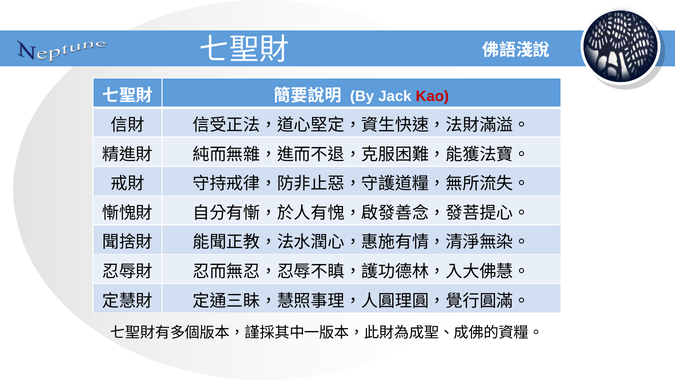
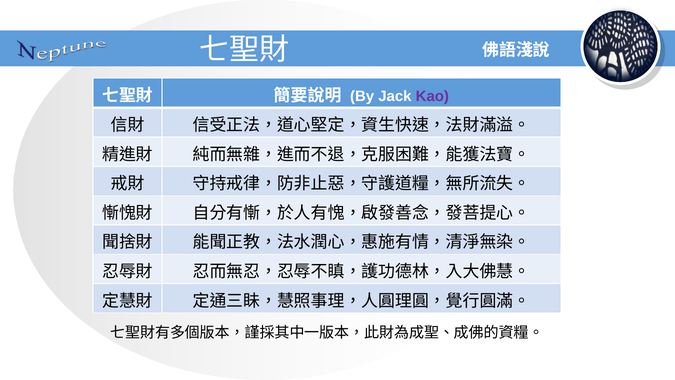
Kao colour: red -> purple
